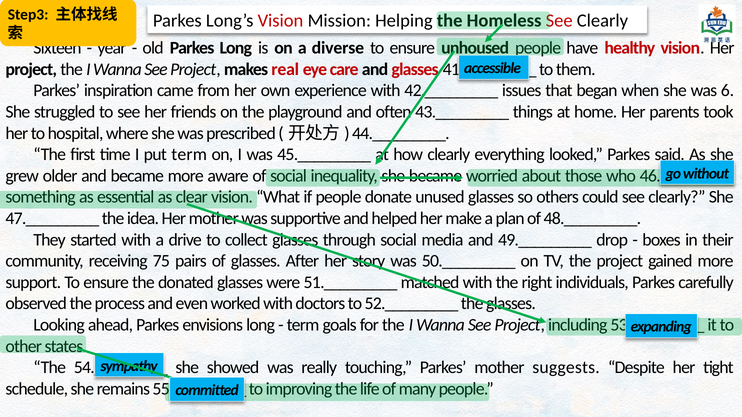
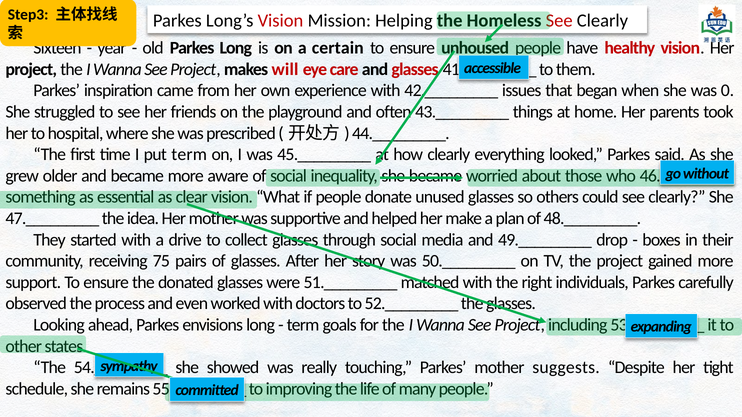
diverse: diverse -> certain
real: real -> will
6: 6 -> 0
